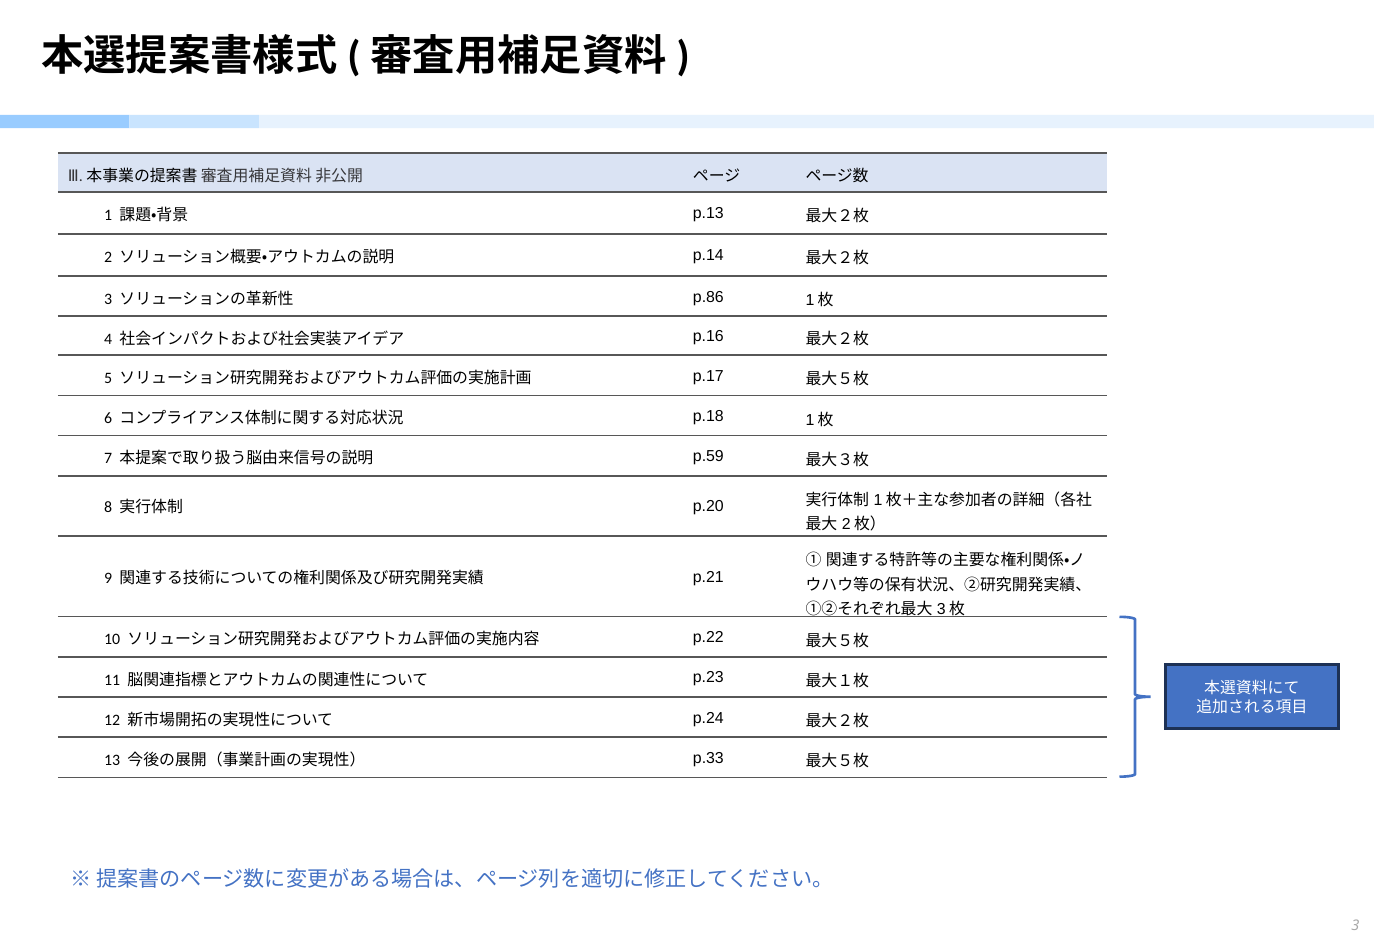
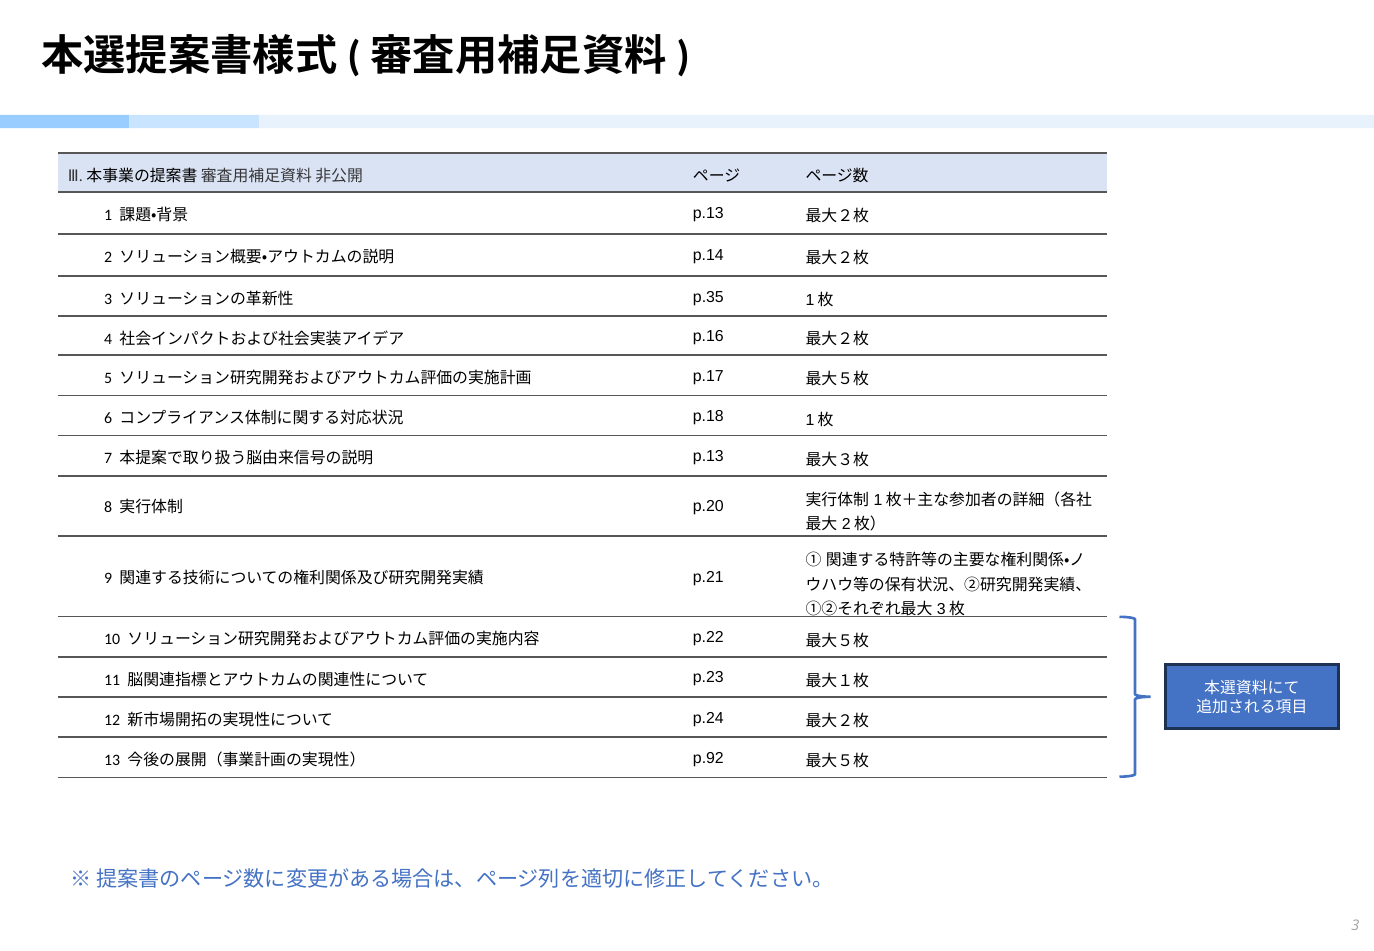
p.86: p.86 -> p.35
p.59 at (708, 457): p.59 -> p.13
p.33: p.33 -> p.92
